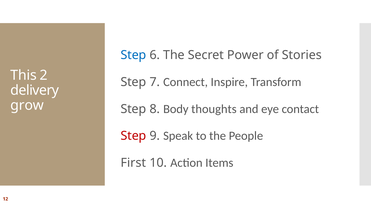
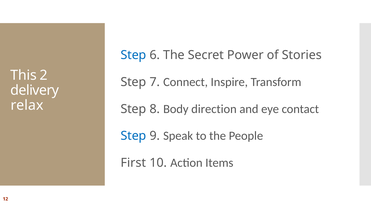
grow: grow -> relax
thoughts: thoughts -> direction
Step at (133, 136) colour: red -> blue
